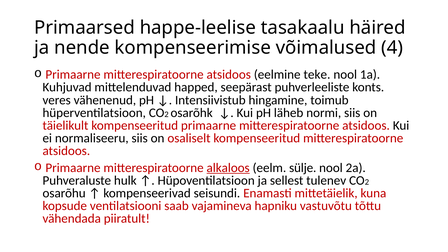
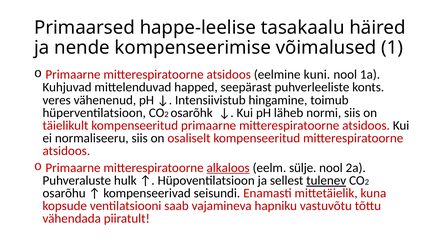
4: 4 -> 1
teke: teke -> kuni
tulenev underline: none -> present
